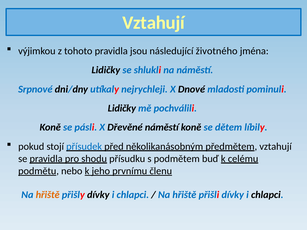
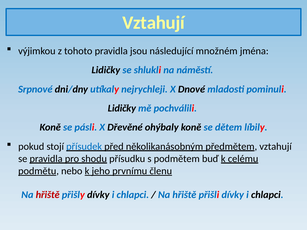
životného: životného -> množném
Dřevěné náměstí: náměstí -> ohýbaly
hřiště at (48, 195) colour: orange -> red
